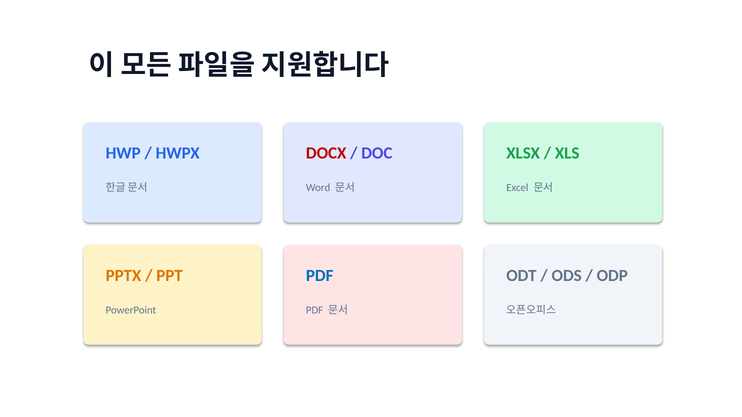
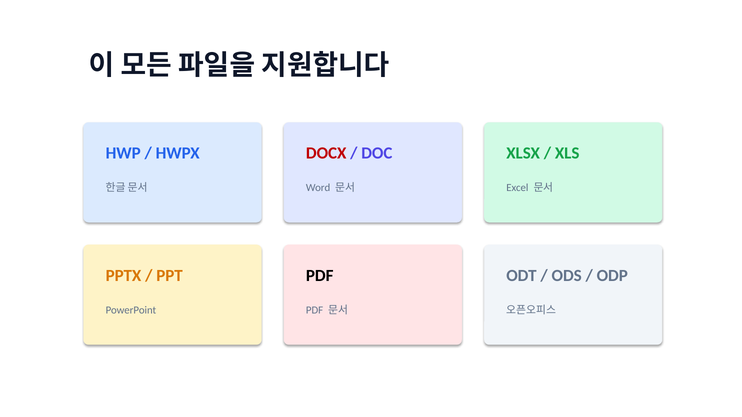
PDF at (320, 276) colour: blue -> black
